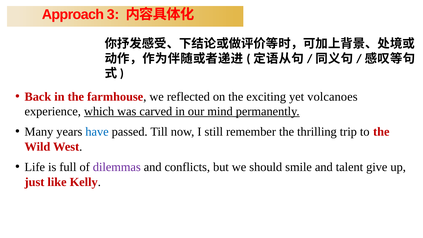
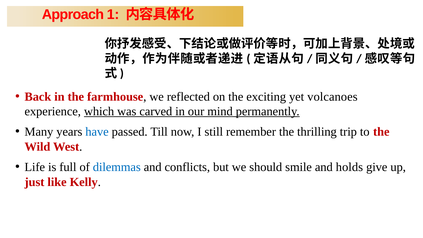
3: 3 -> 1
dilemmas colour: purple -> blue
talent: talent -> holds
